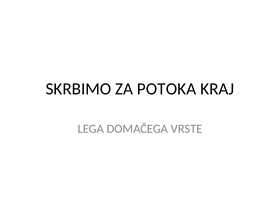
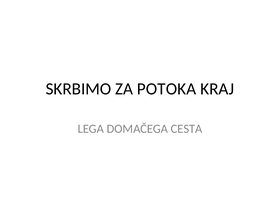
VRSTE: VRSTE -> CESTA
